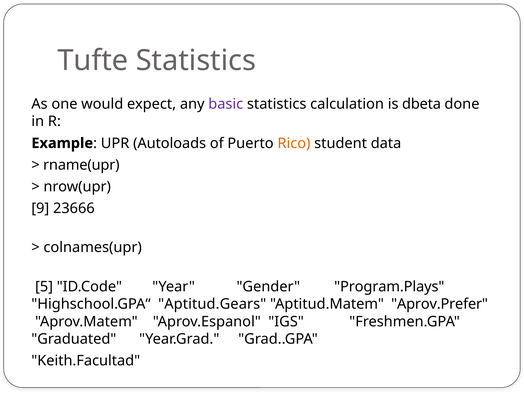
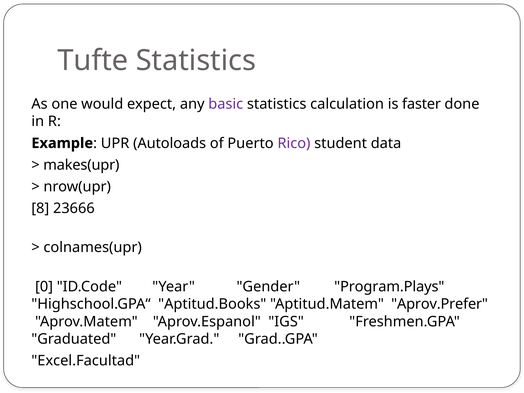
dbeta: dbeta -> faster
Rico colour: orange -> purple
rname(upr: rname(upr -> makes(upr
9: 9 -> 8
5: 5 -> 0
Aptitud.Gears: Aptitud.Gears -> Aptitud.Books
Keith.Facultad: Keith.Facultad -> Excel.Facultad
